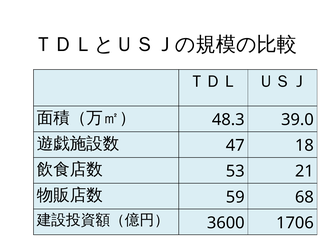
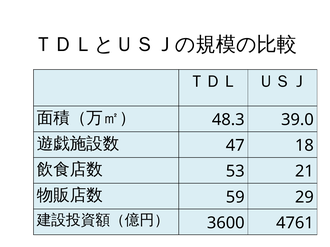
68: 68 -> 29
1706: 1706 -> 4761
